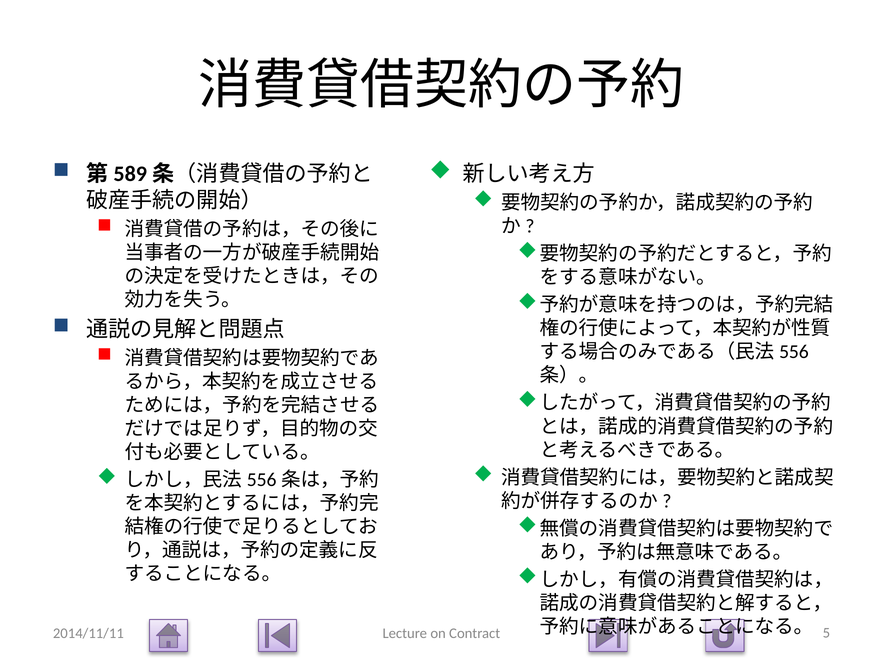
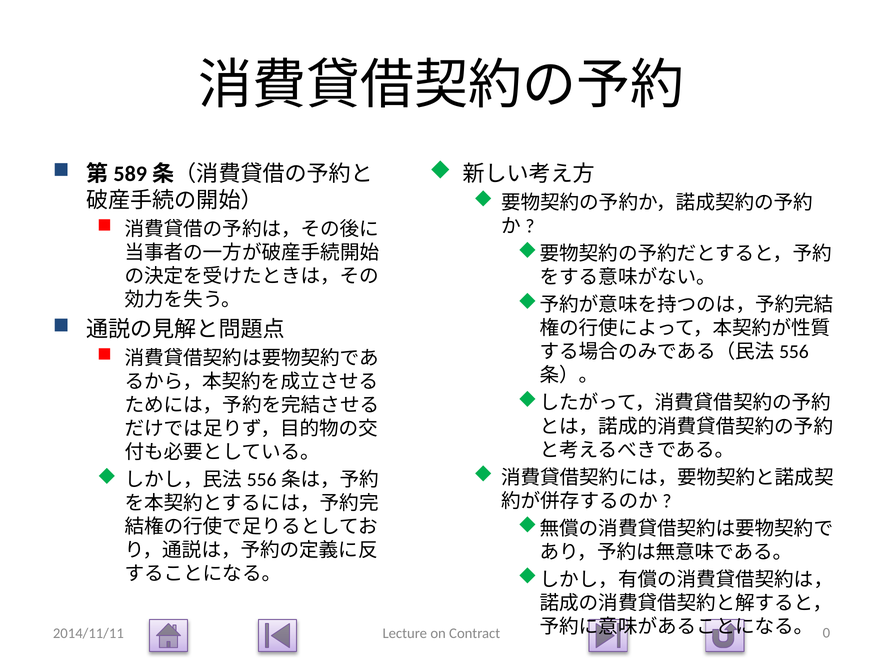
5: 5 -> 0
